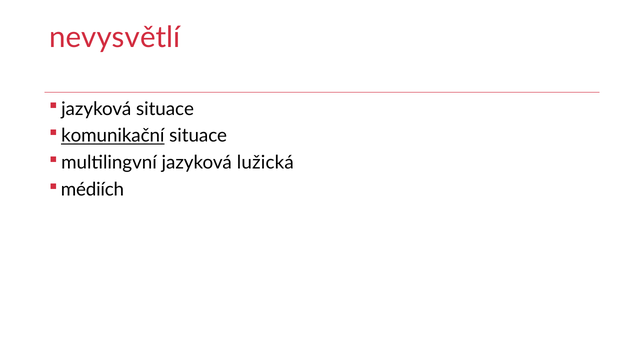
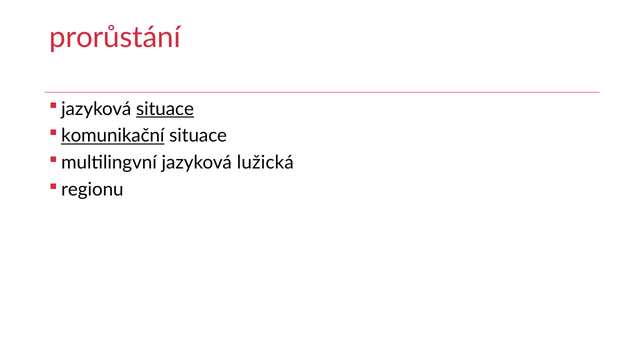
nevysvětlí: nevysvětlí -> prorůstání
situace at (165, 109) underline: none -> present
médiích: médiích -> regionu
